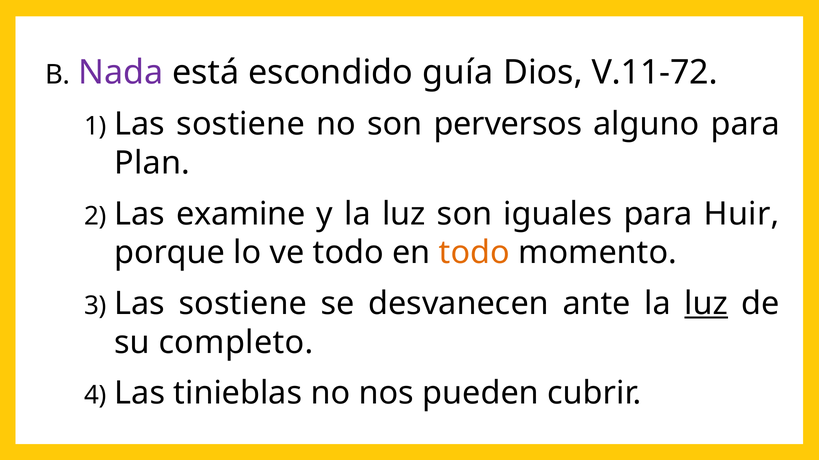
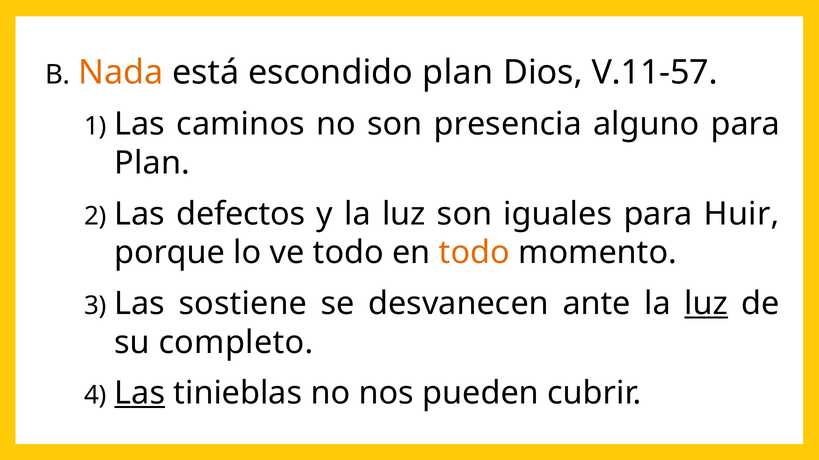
Nada colour: purple -> orange
escondido guía: guía -> plan
V.11-72: V.11-72 -> V.11-57
sostiene at (241, 124): sostiene -> caminos
perversos: perversos -> presencia
examine: examine -> defectos
Las at (140, 394) underline: none -> present
